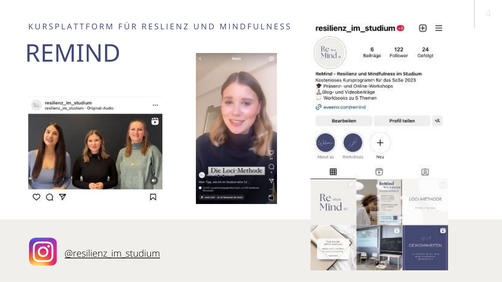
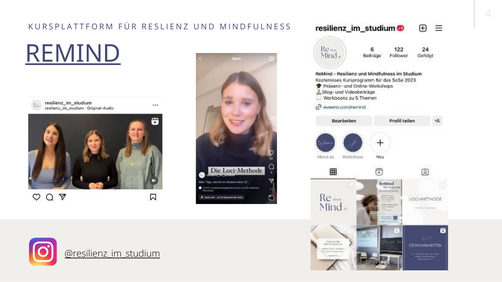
REMIND underline: none -> present
